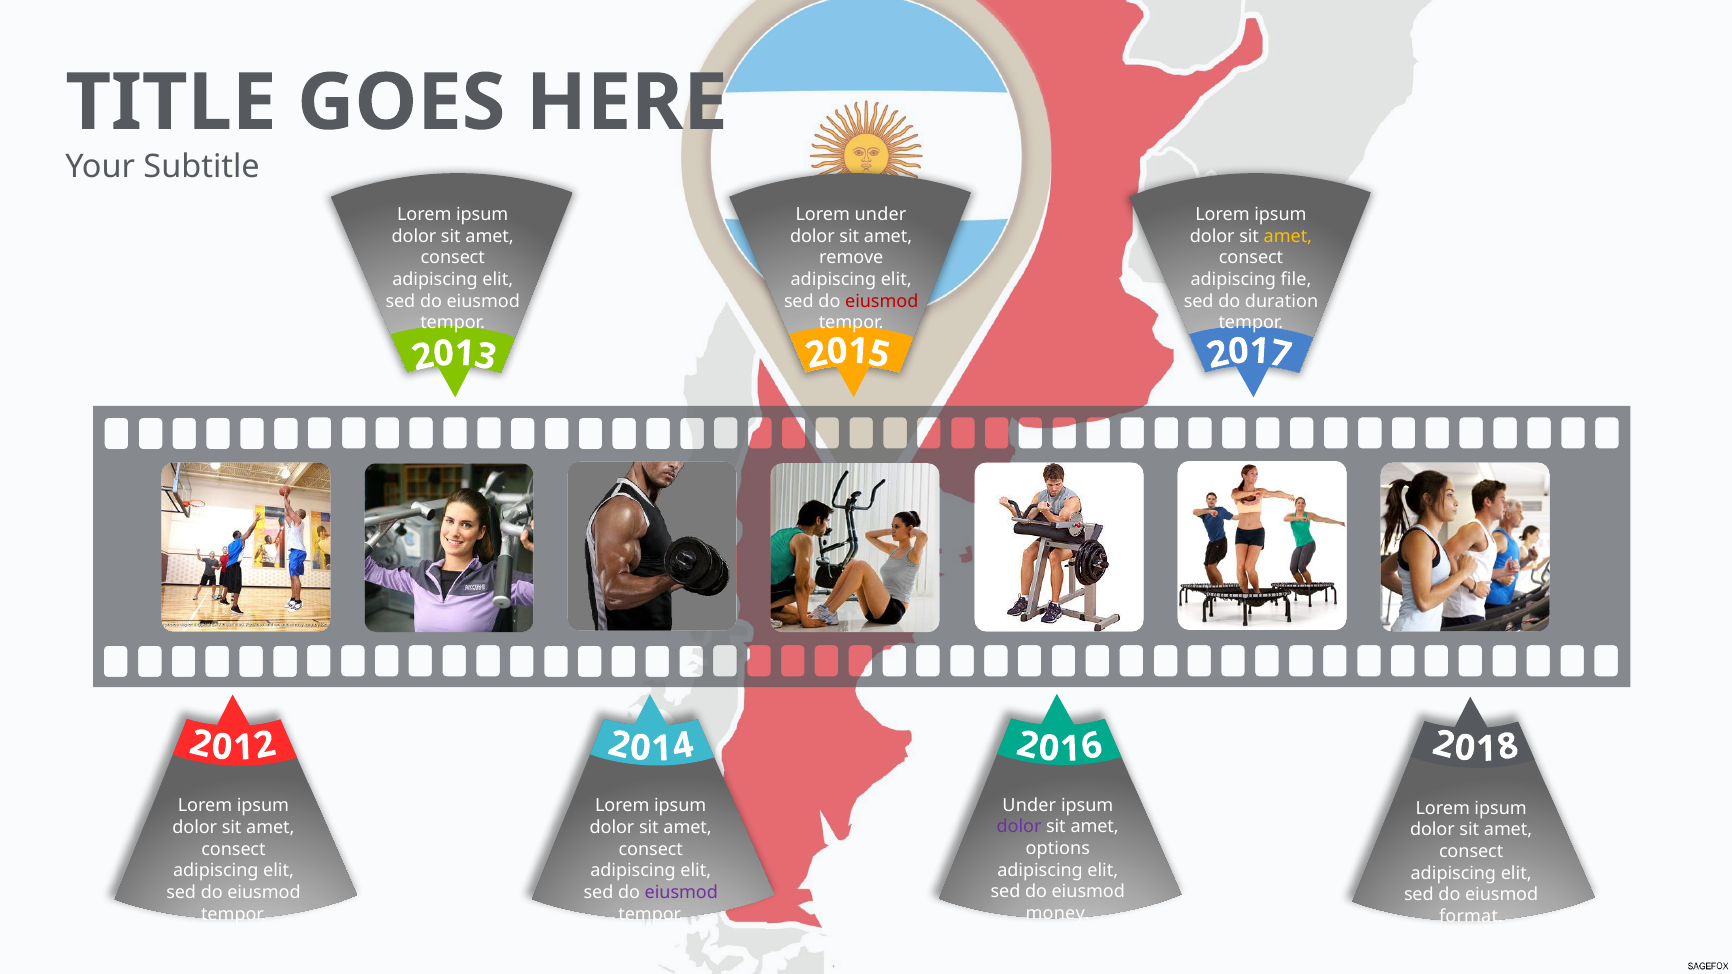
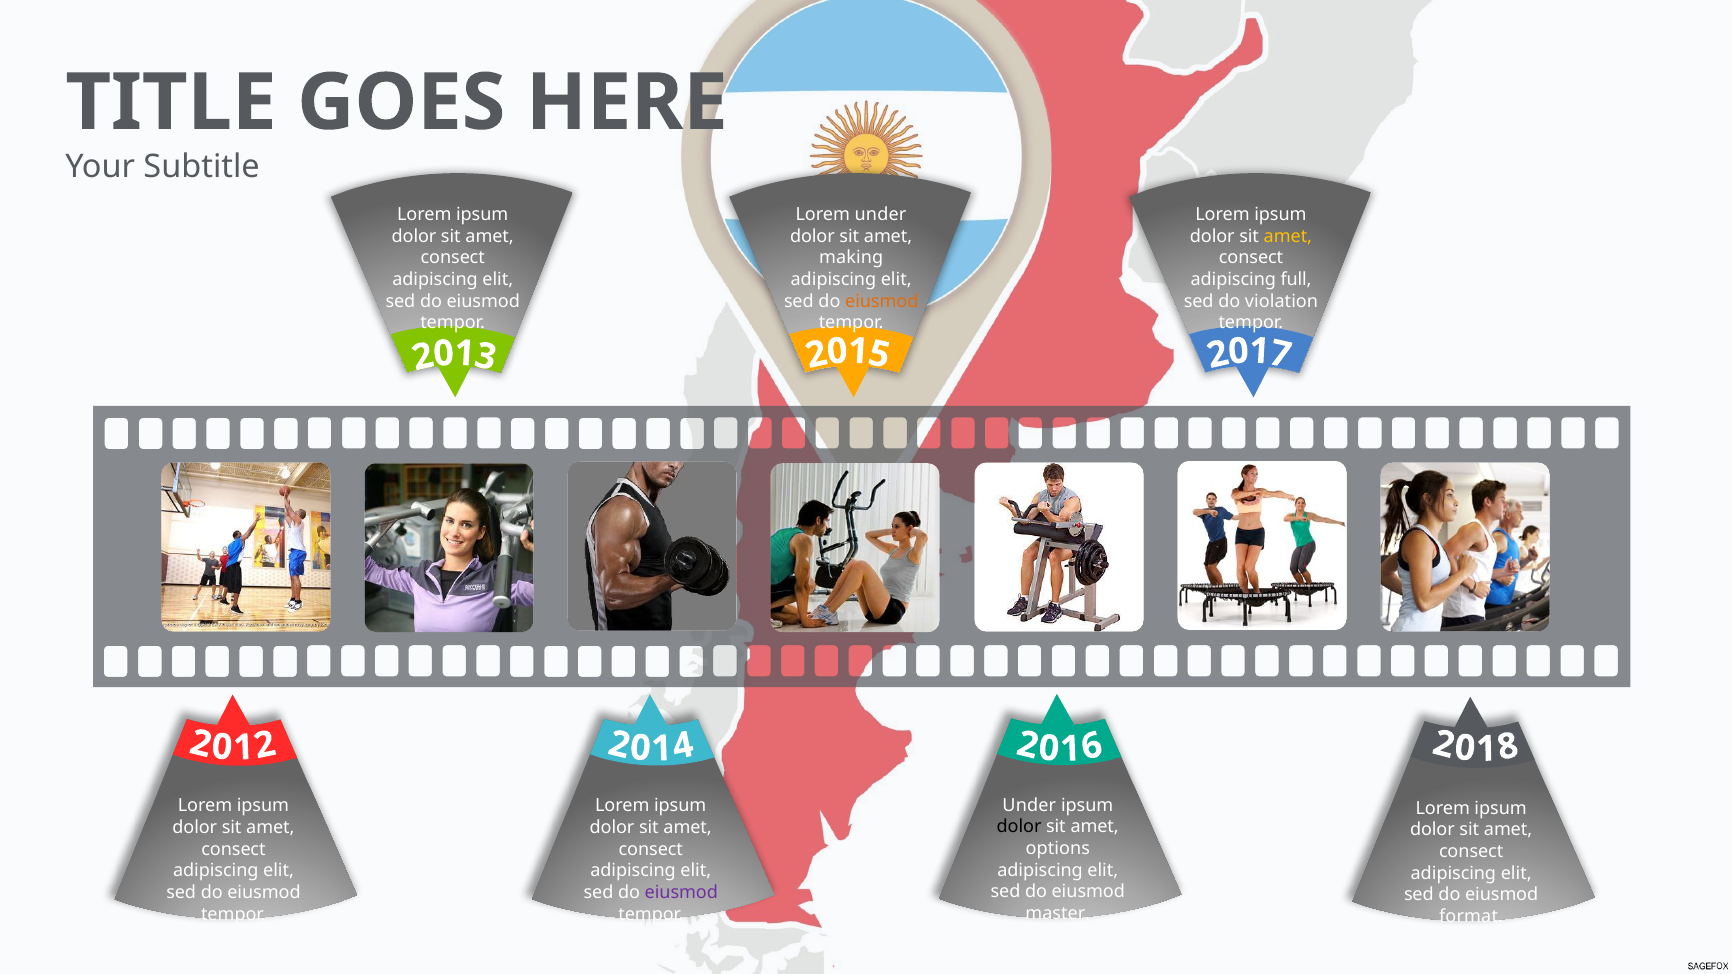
remove: remove -> making
file: file -> full
eiusmod at (882, 301) colour: red -> orange
duration: duration -> violation
dolor at (1019, 827) colour: purple -> black
money: money -> master
